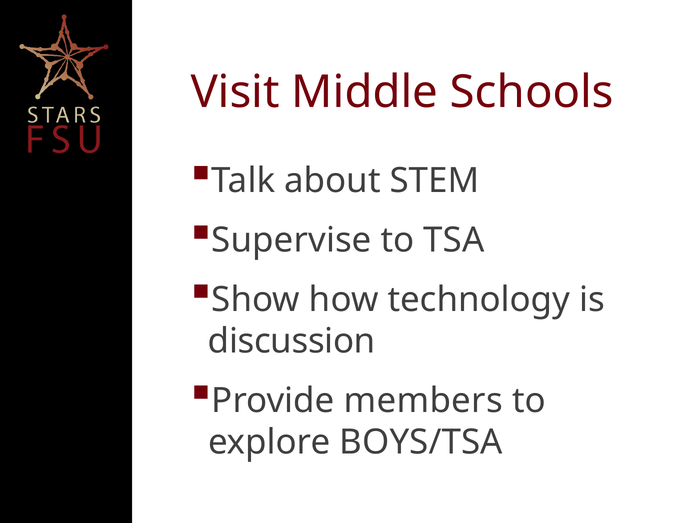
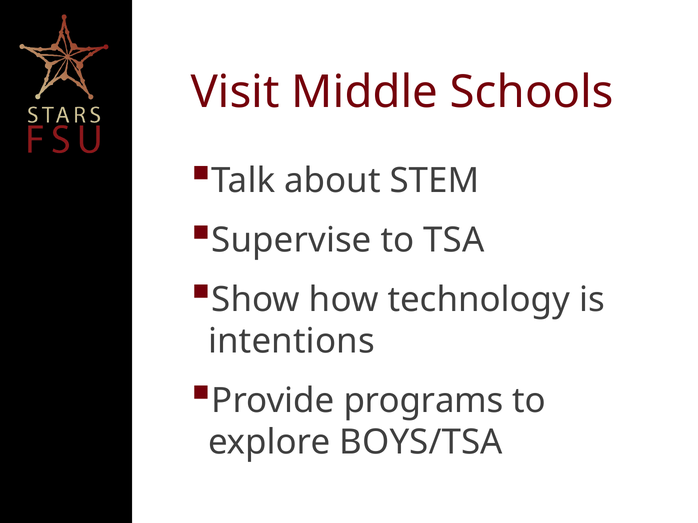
discussion: discussion -> intentions
members: members -> programs
